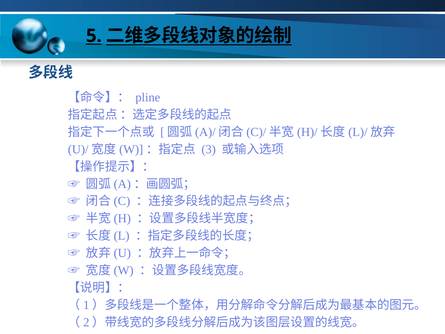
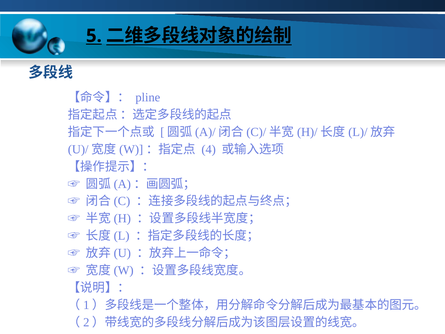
3: 3 -> 4
